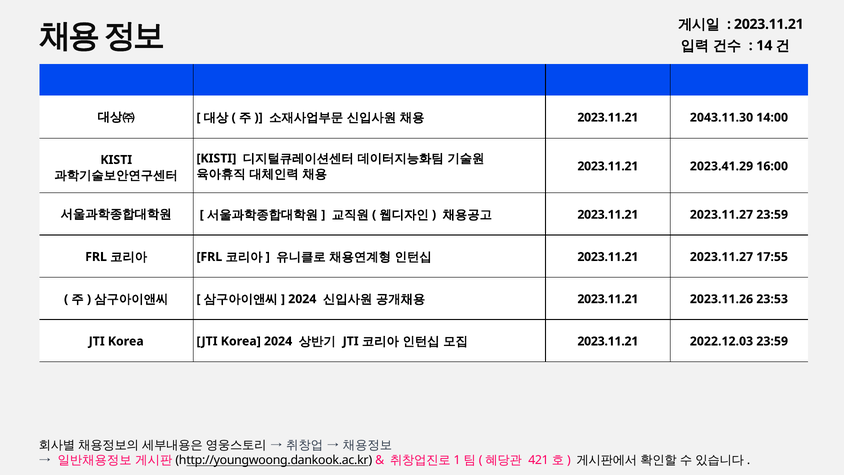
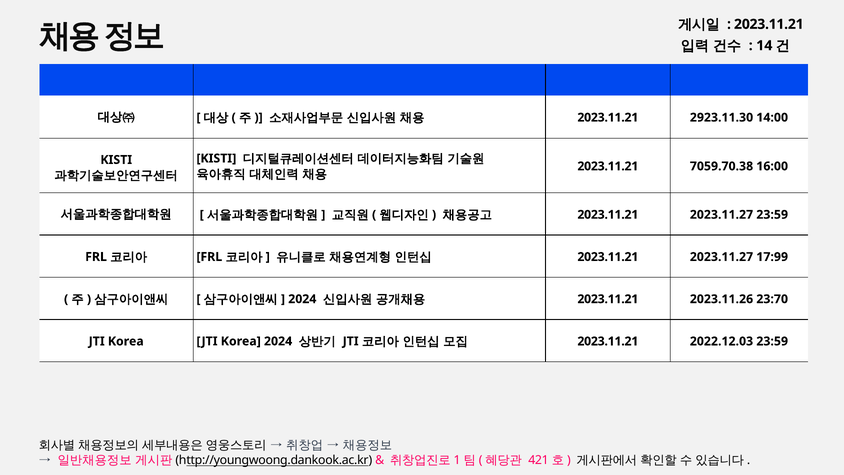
2043.11.30: 2043.11.30 -> 2923.11.30
2023.41.29: 2023.41.29 -> 7059.70.38
17:55: 17:55 -> 17:99
23:53: 23:53 -> 23:70
